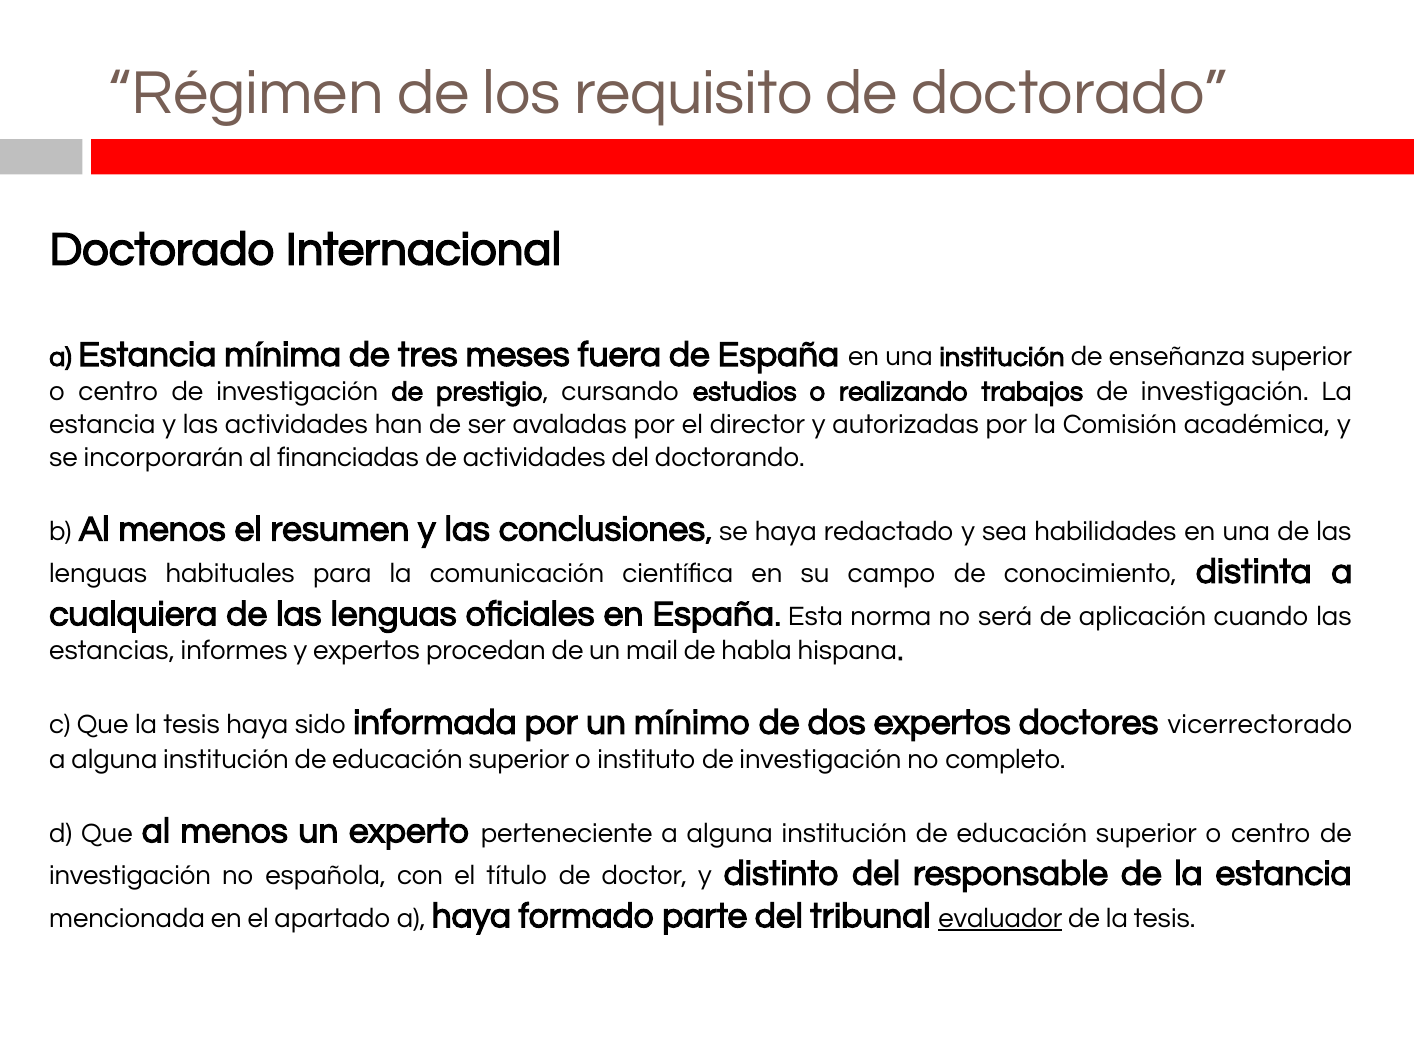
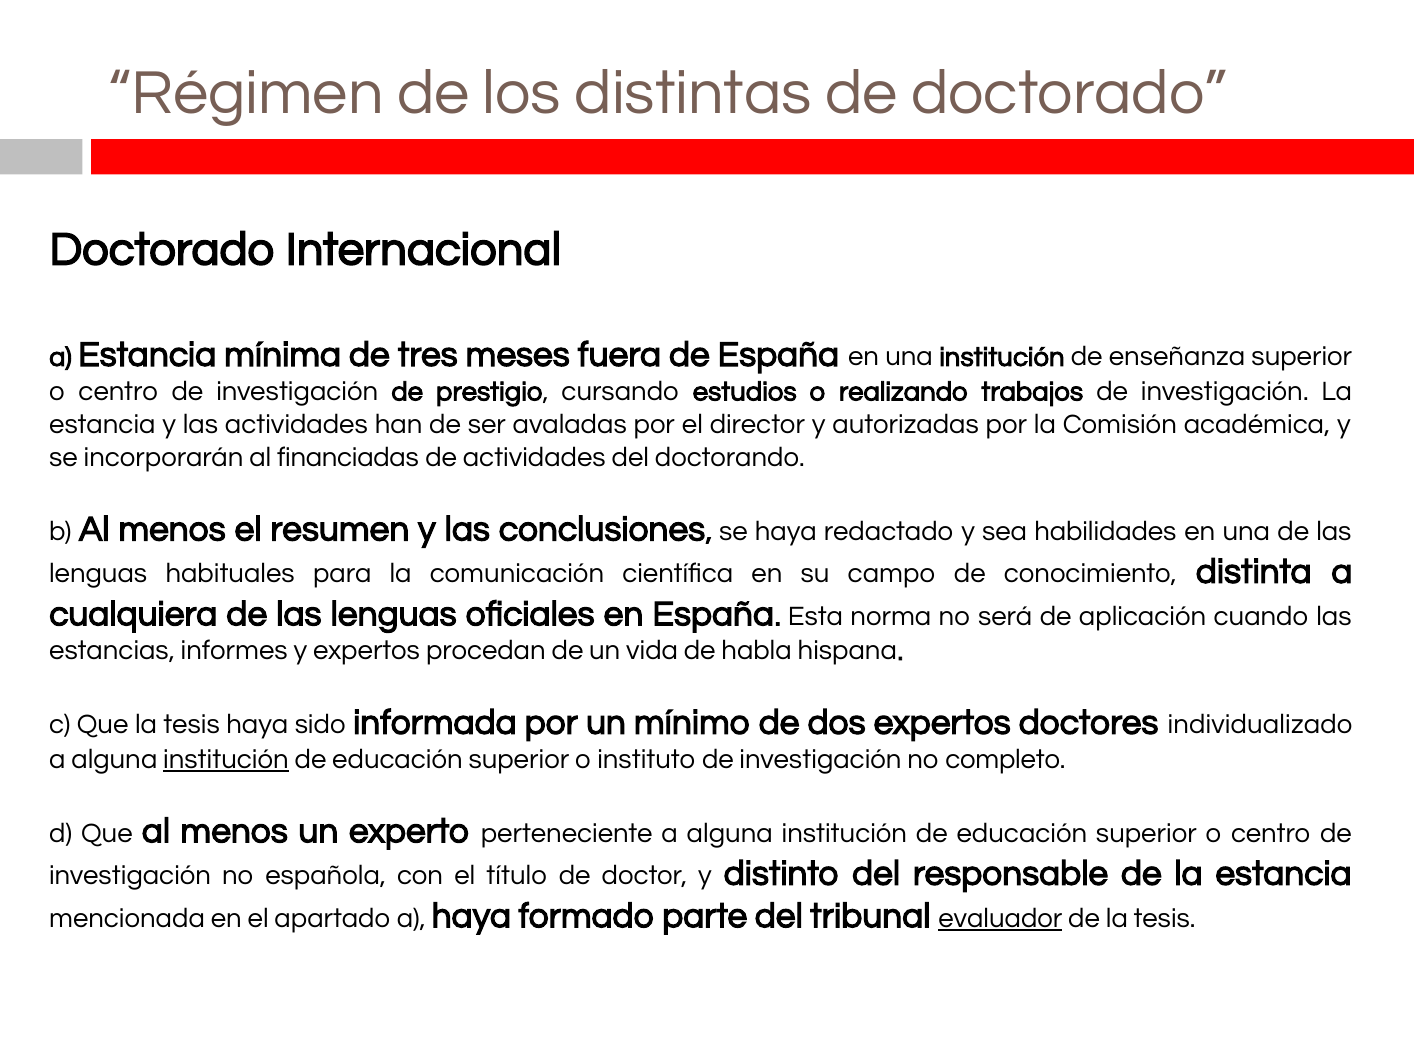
requisito: requisito -> distintas
mail: mail -> vida
vicerrectorado: vicerrectorado -> individualizado
institución at (226, 759) underline: none -> present
